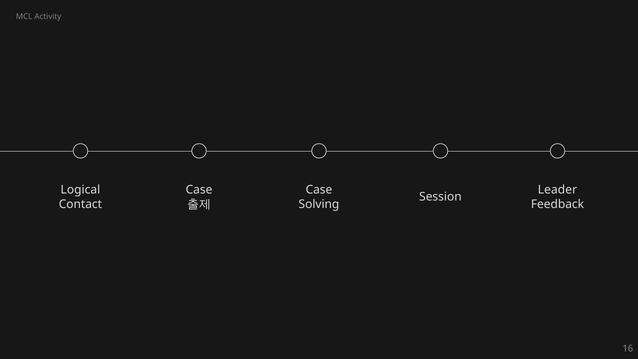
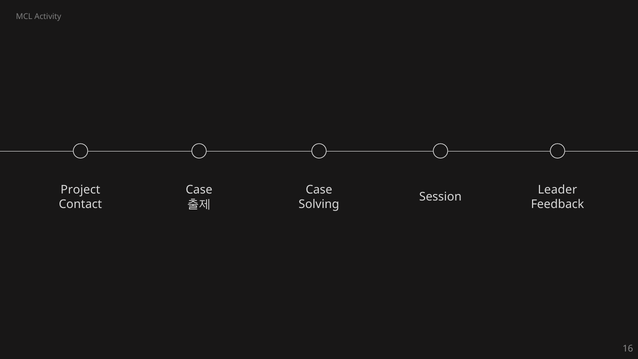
Logical: Logical -> Project
